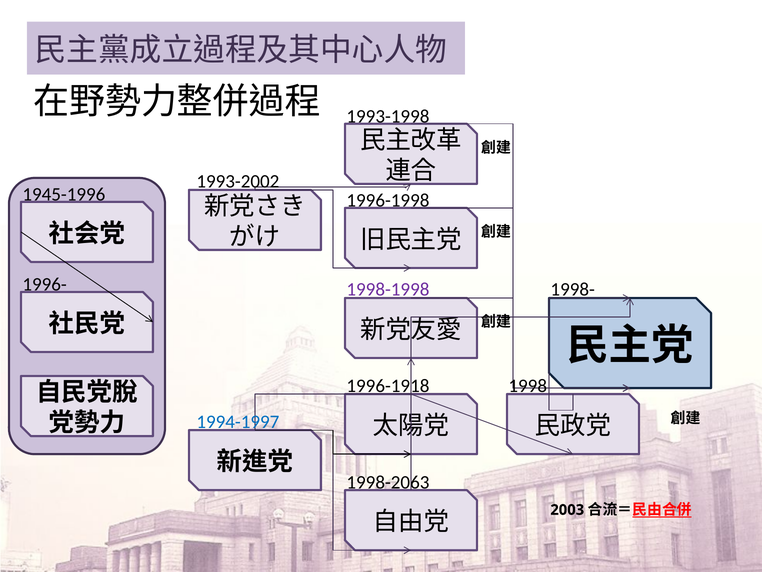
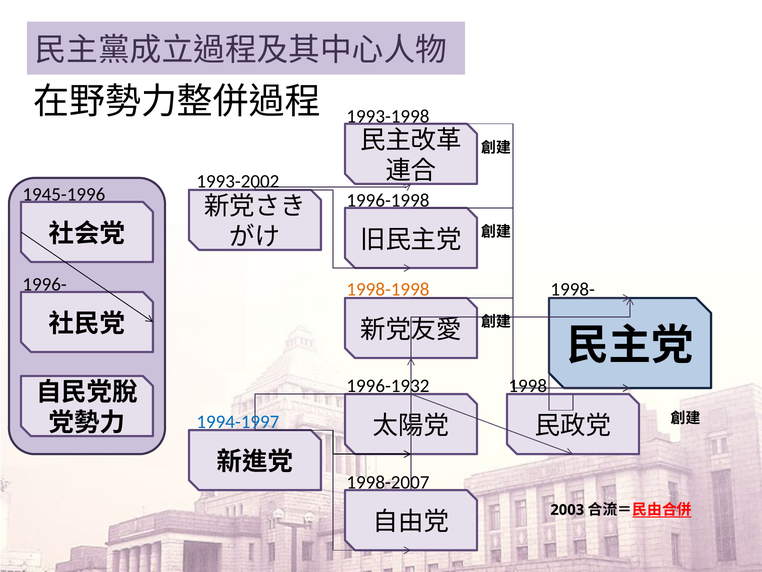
1998-1998 colour: purple -> orange
1996-1918: 1996-1918 -> 1996-1932
1998-2063: 1998-2063 -> 1998-2007
